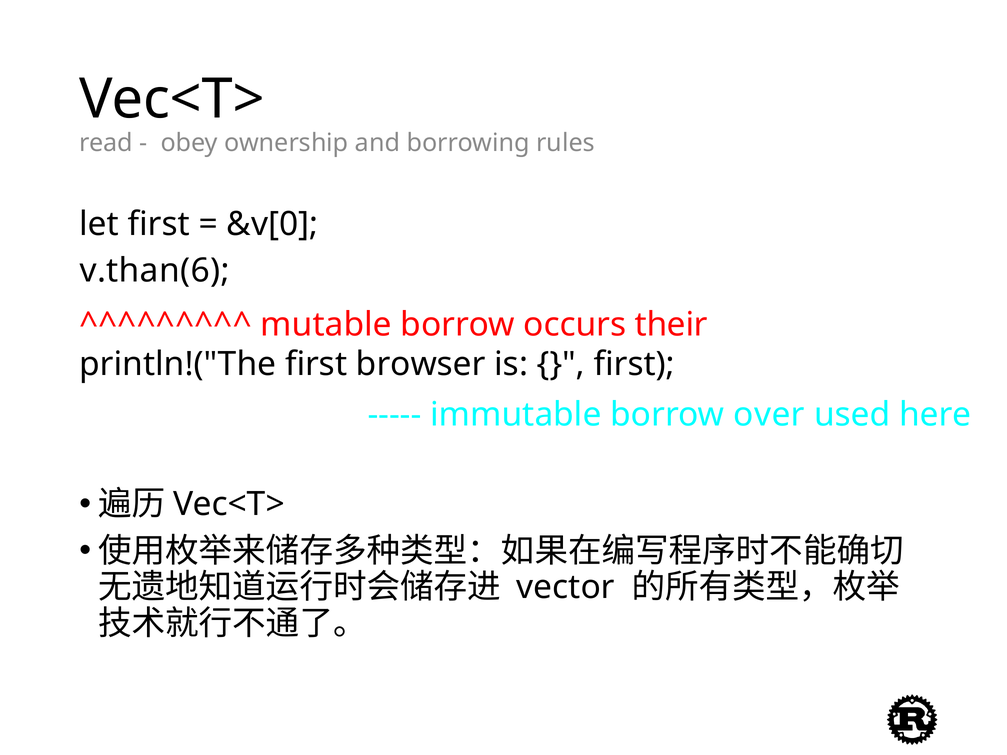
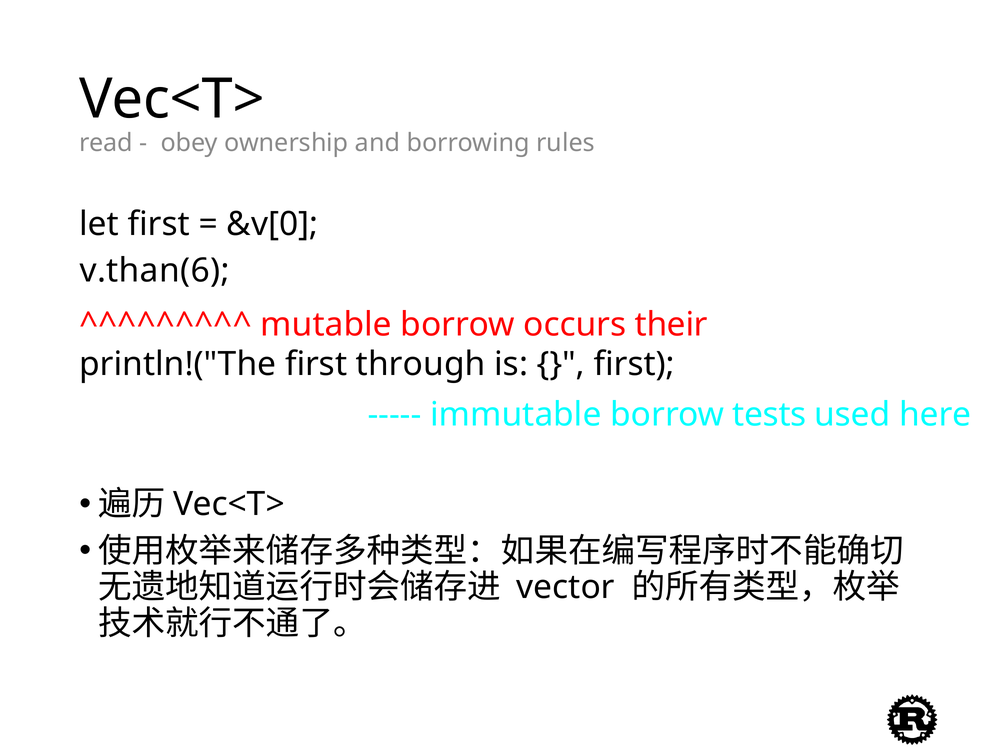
browser: browser -> through
over: over -> tests
